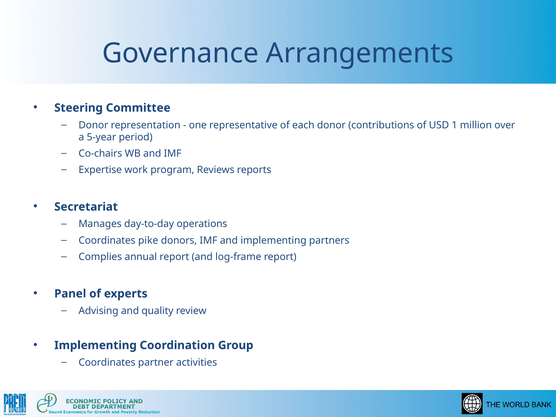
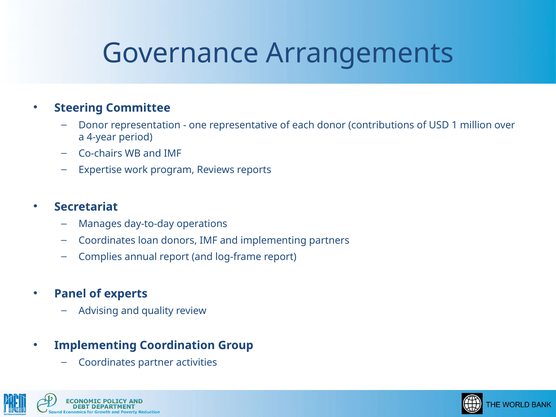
5-year: 5-year -> 4-year
pike: pike -> loan
